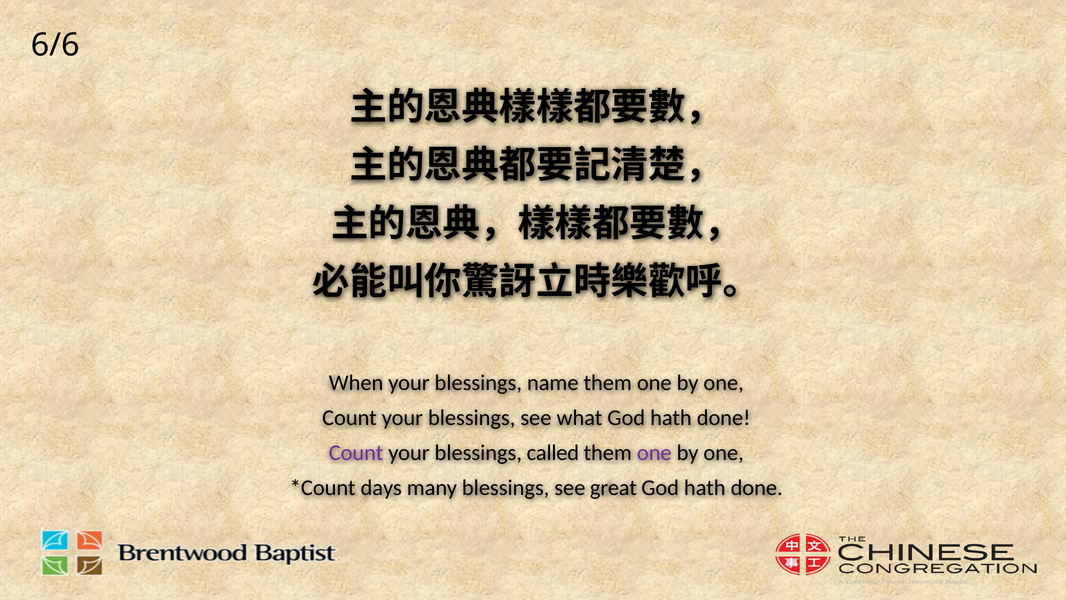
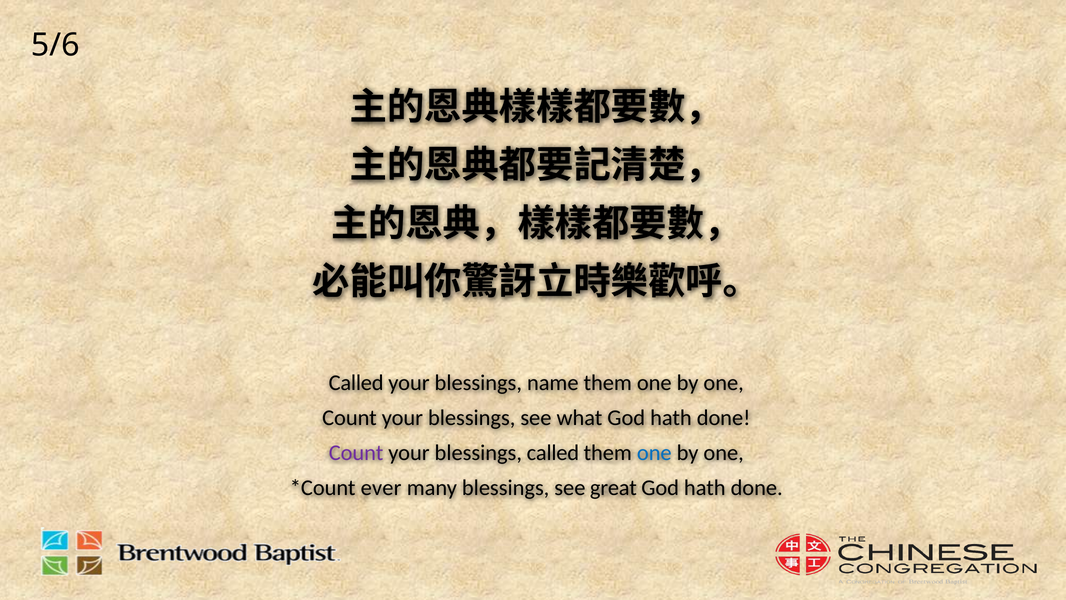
6/6: 6/6 -> 5/6
When at (356, 383): When -> Called
one at (654, 453) colour: purple -> blue
days: days -> ever
